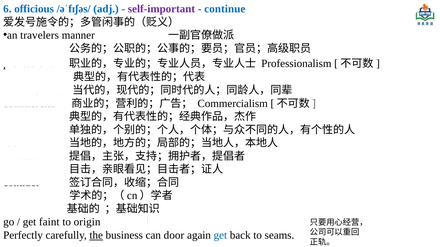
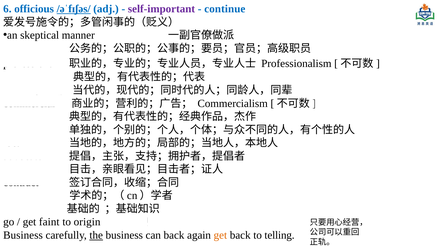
/əˈfɪʃəs/ underline: none -> present
travelers: travelers -> skeptical
Perfectly at (23, 236): Perfectly -> Business
can door: door -> back
get at (220, 236) colour: blue -> orange
seams: seams -> telling
